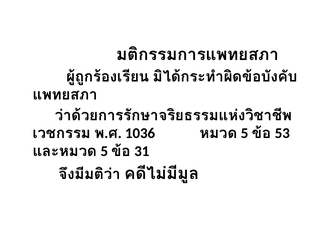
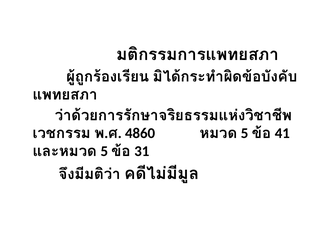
1036: 1036 -> 4860
53: 53 -> 41
